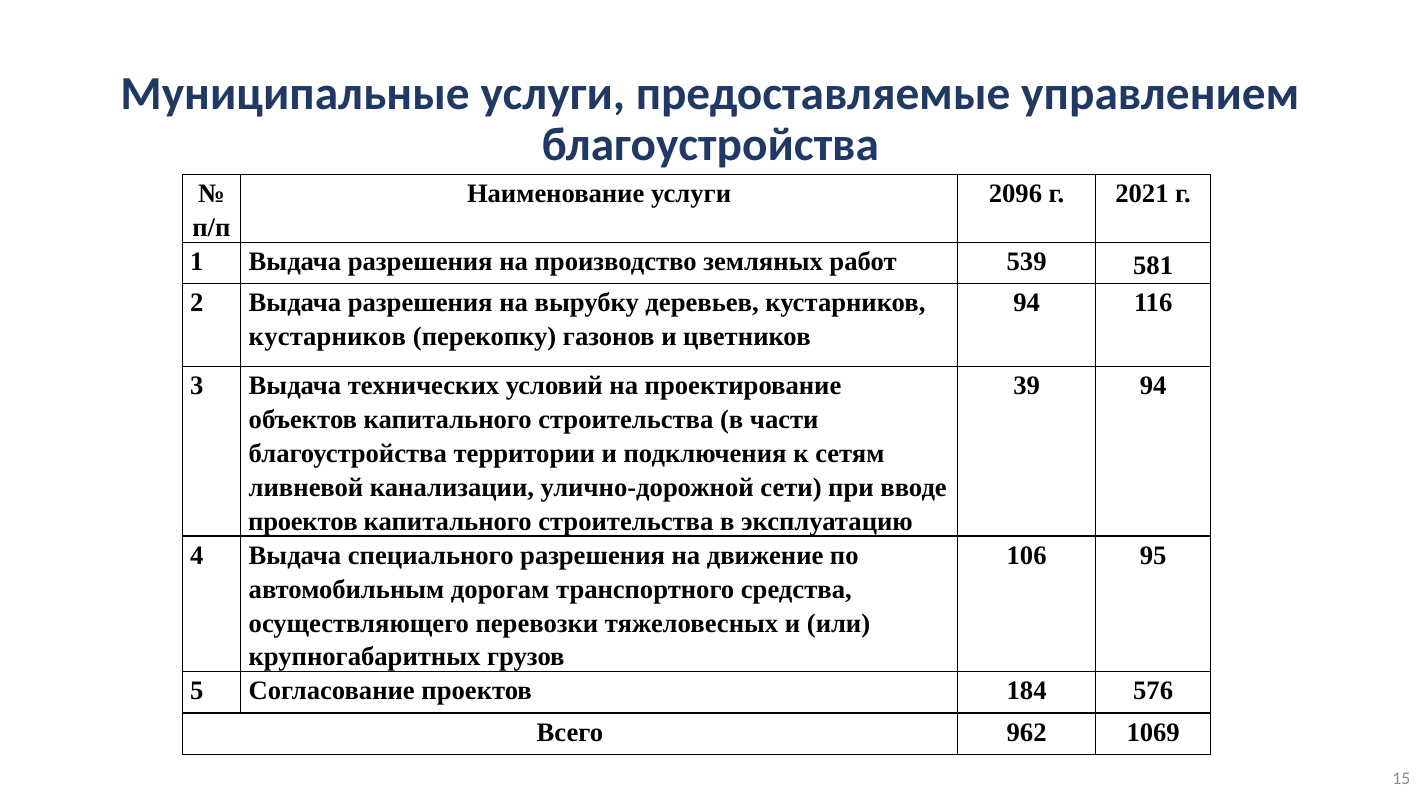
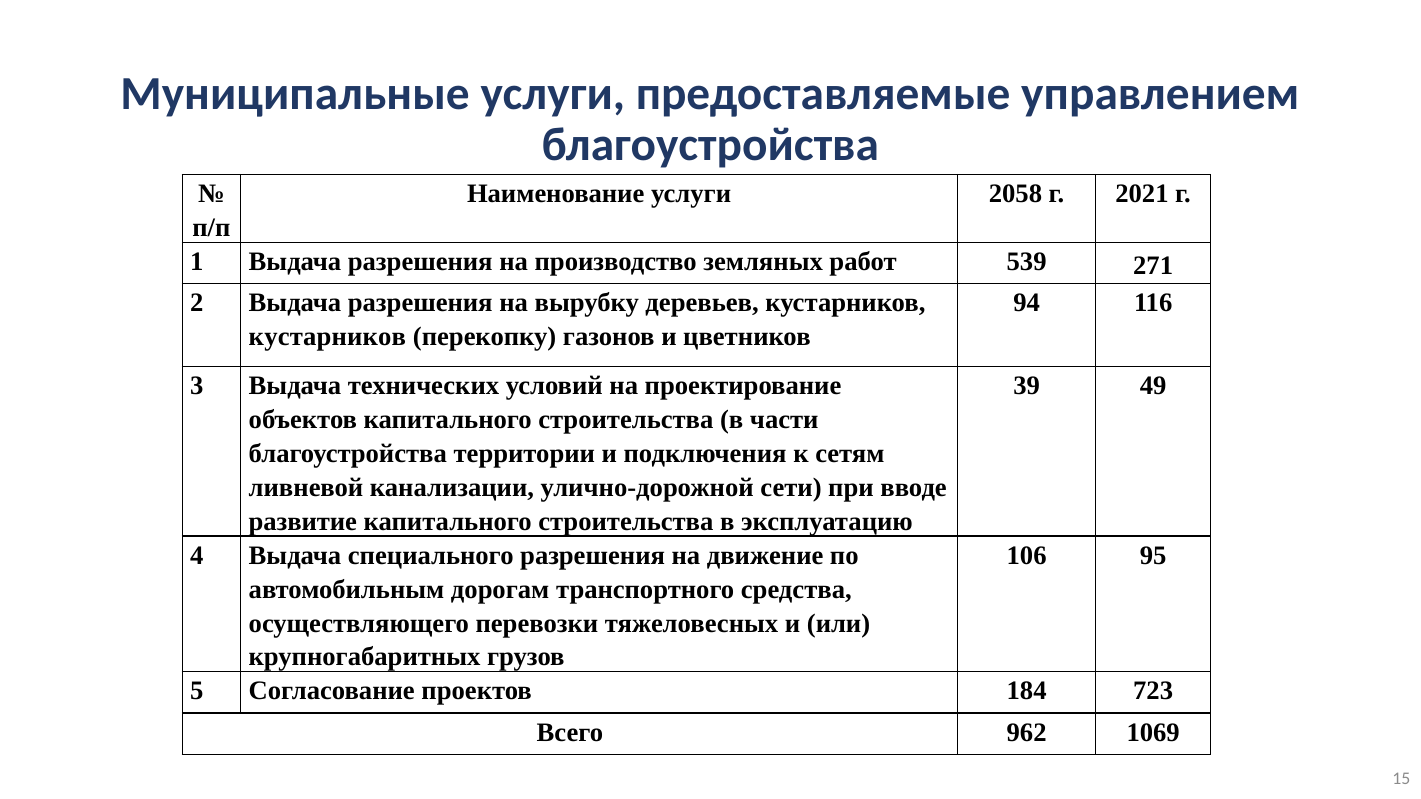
2096: 2096 -> 2058
581: 581 -> 271
39 94: 94 -> 49
проектов at (303, 522): проектов -> развитие
576: 576 -> 723
